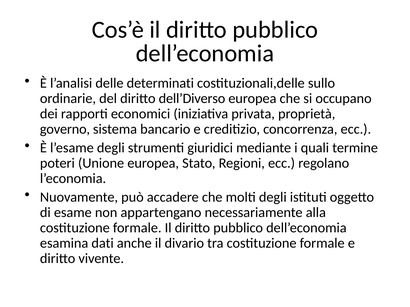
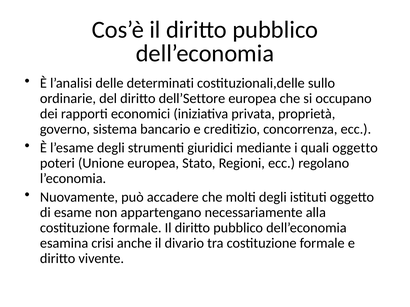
dell’Diverso: dell’Diverso -> dell’Settore
quali termine: termine -> oggetto
dati: dati -> crisi
